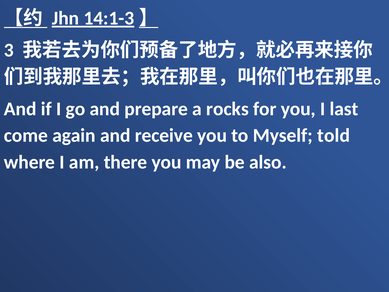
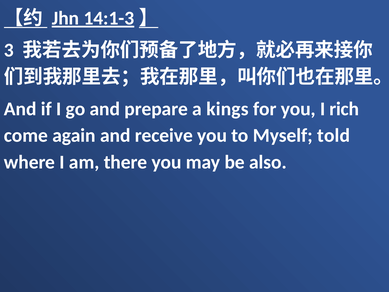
rocks: rocks -> kings
last: last -> rich
